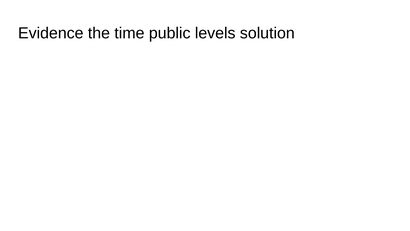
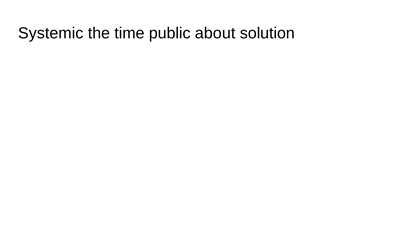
Evidence: Evidence -> Systemic
levels: levels -> about
